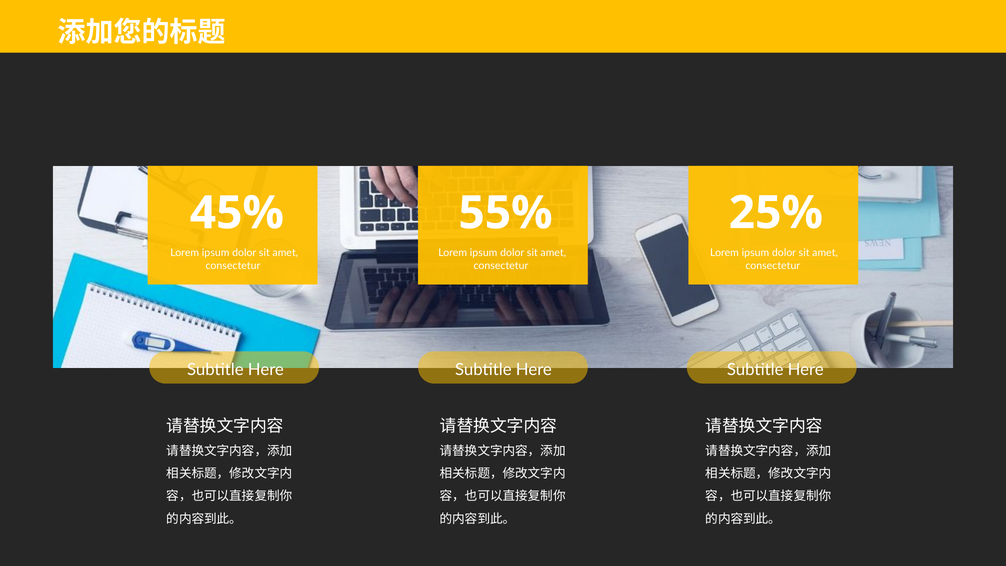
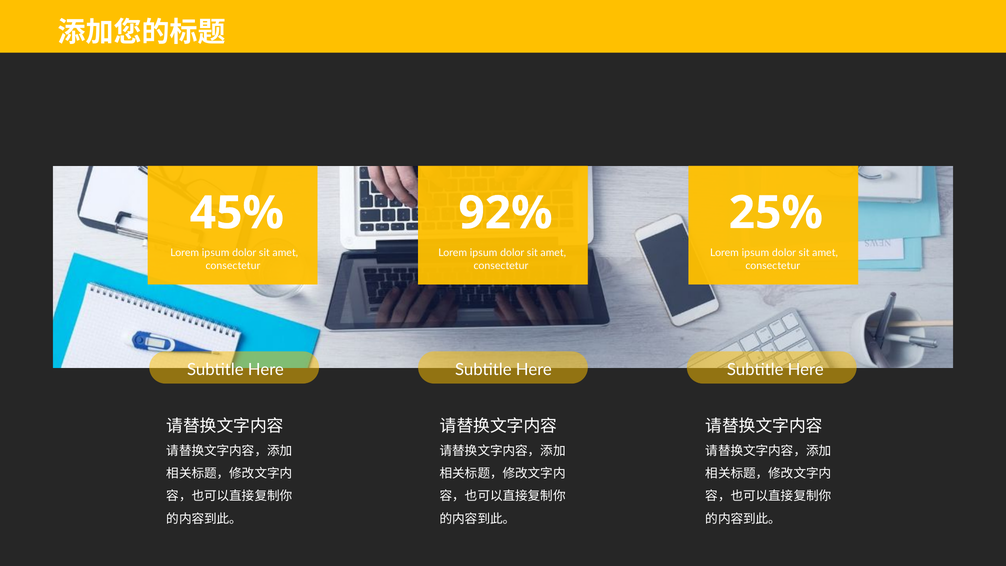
55%: 55% -> 92%
